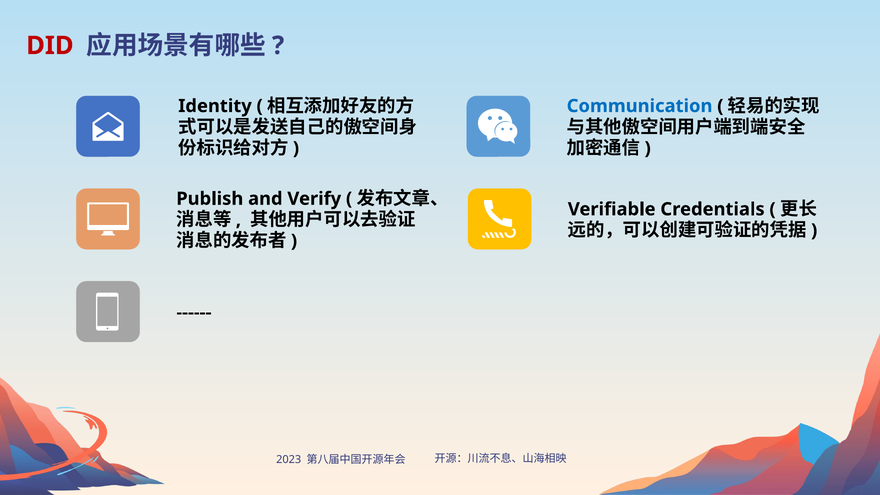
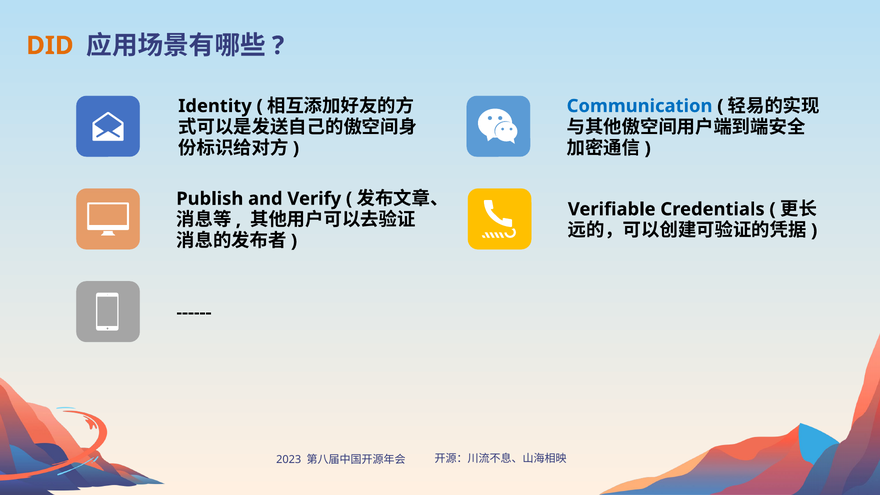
DID colour: red -> orange
